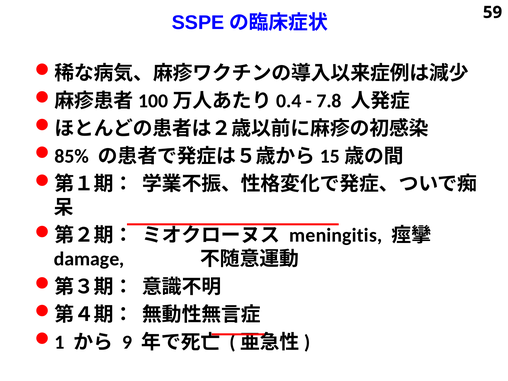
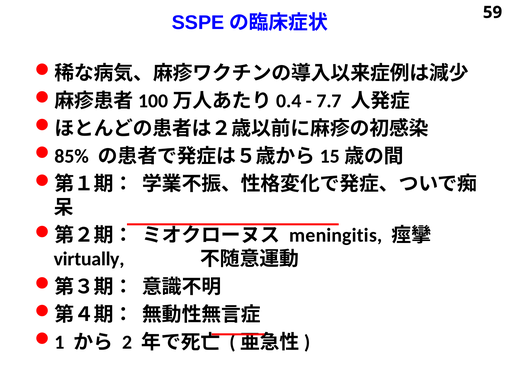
7.8: 7.8 -> 7.7
damage: damage -> virtually
9: 9 -> 2
